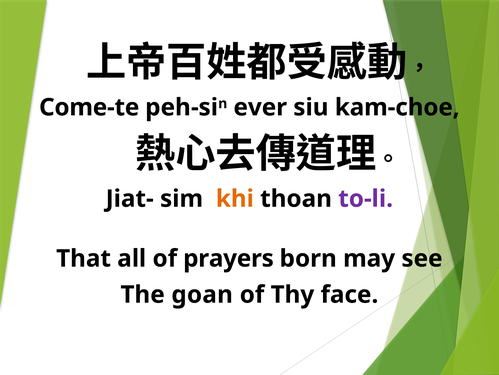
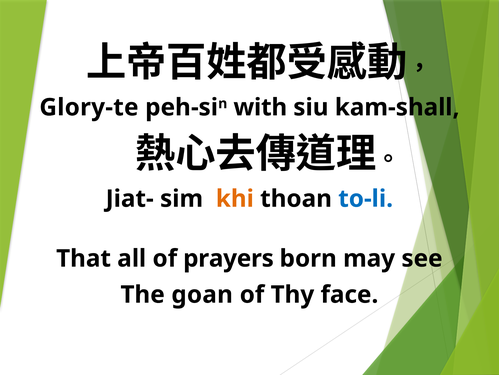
Come-te: Come-te -> Glory-te
ever: ever -> with
kam-choe: kam-choe -> kam-shall
to-li colour: purple -> blue
